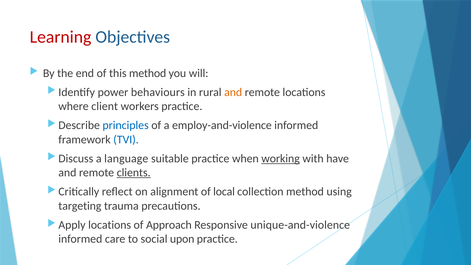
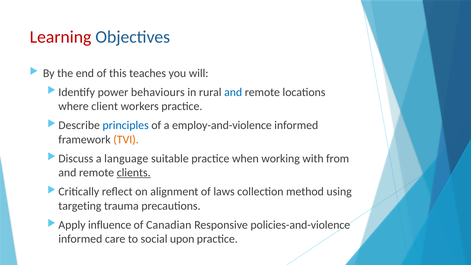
this method: method -> teaches
and at (233, 92) colour: orange -> blue
TVI colour: blue -> orange
working underline: present -> none
have: have -> from
local: local -> laws
locations at (110, 225): locations -> influence
Approach: Approach -> Canadian
unique-and-violence: unique-and-violence -> policies-and-violence
